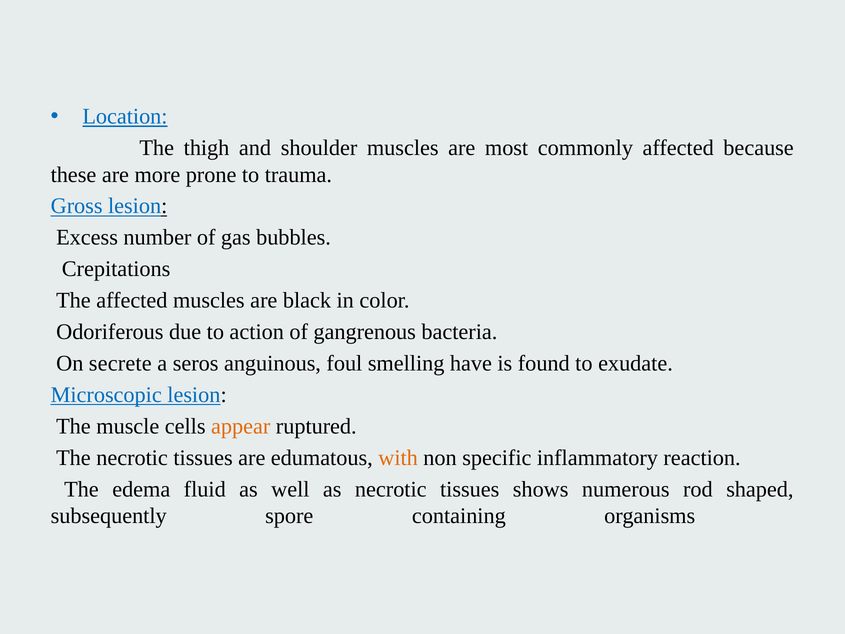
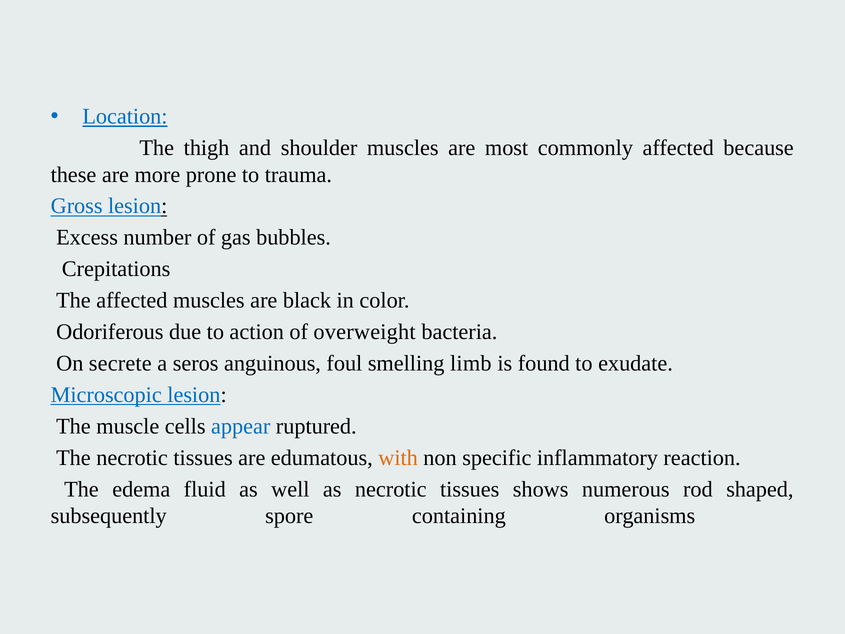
gangrenous: gangrenous -> overweight
have: have -> limb
appear colour: orange -> blue
